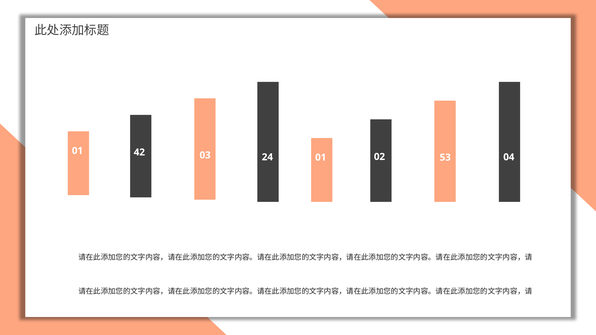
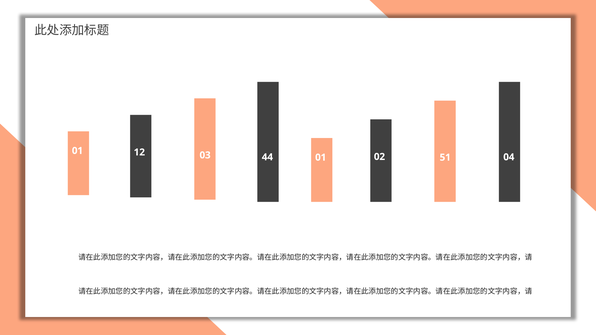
42: 42 -> 12
24: 24 -> 44
53: 53 -> 51
